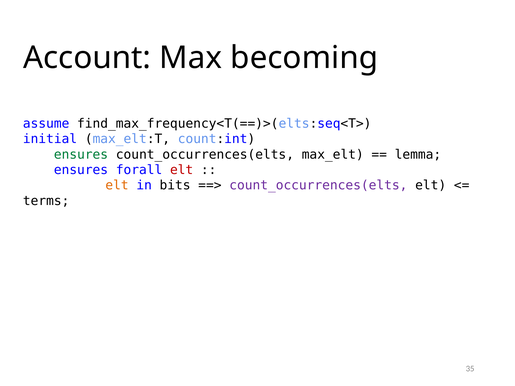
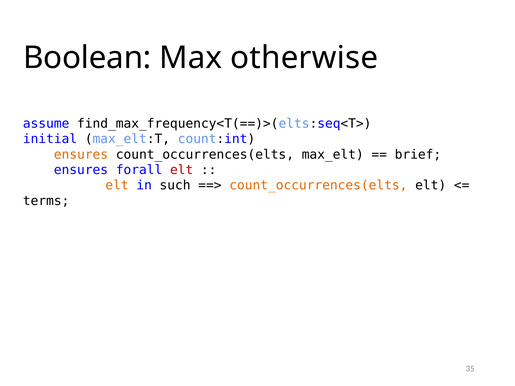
Account: Account -> Boolean
becoming: becoming -> otherwise
ensures at (81, 155) colour: green -> orange
lemma: lemma -> brief
bits: bits -> such
count_occurrences(elts at (318, 185) colour: purple -> orange
